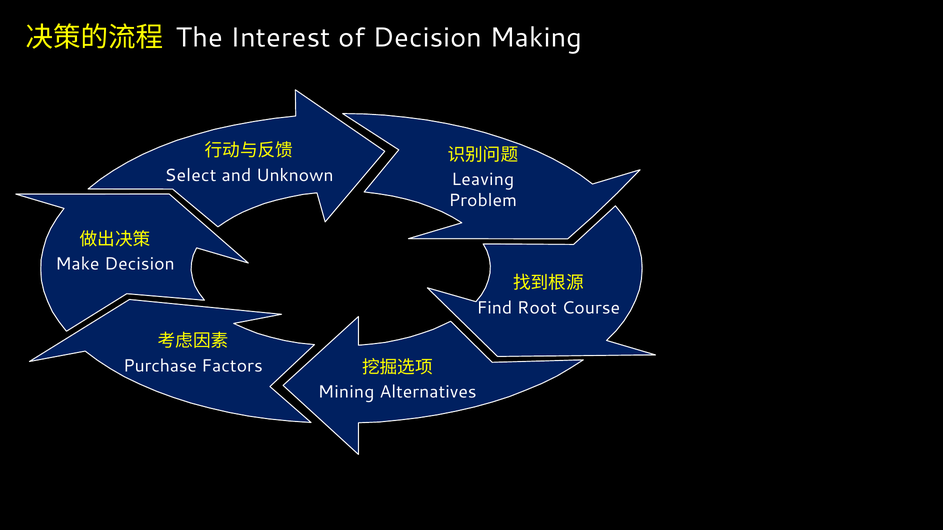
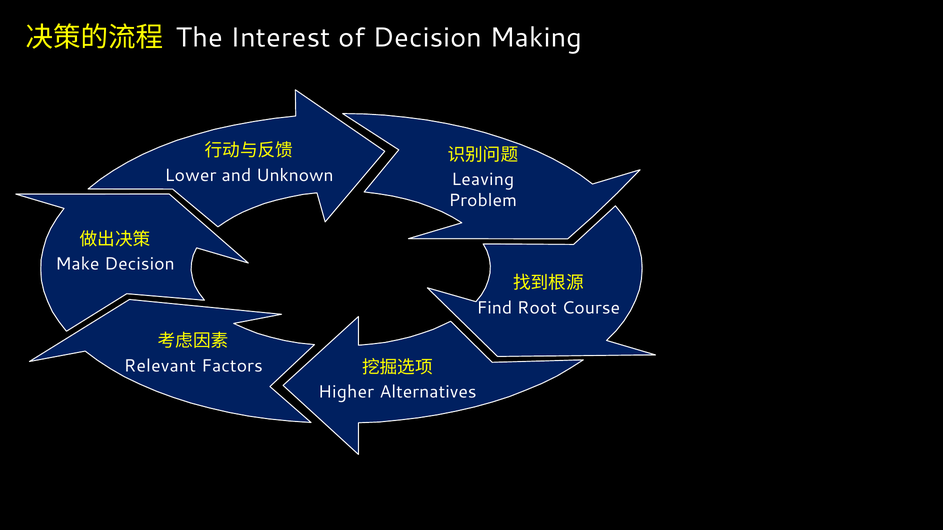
Select: Select -> Lower
Purchase: Purchase -> Relevant
Mining: Mining -> Higher
